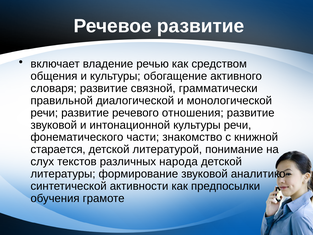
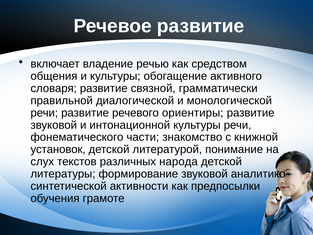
отношения: отношения -> ориентиры
старается: старается -> установок
